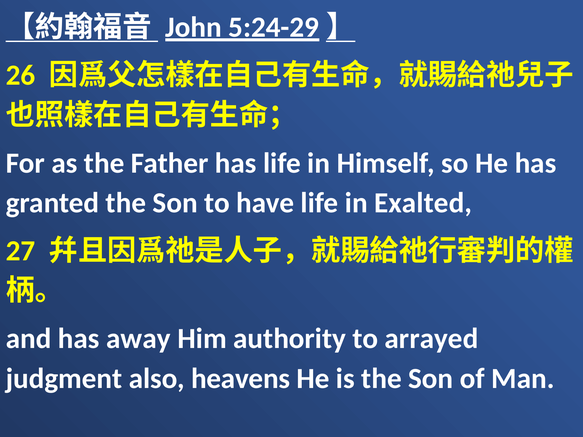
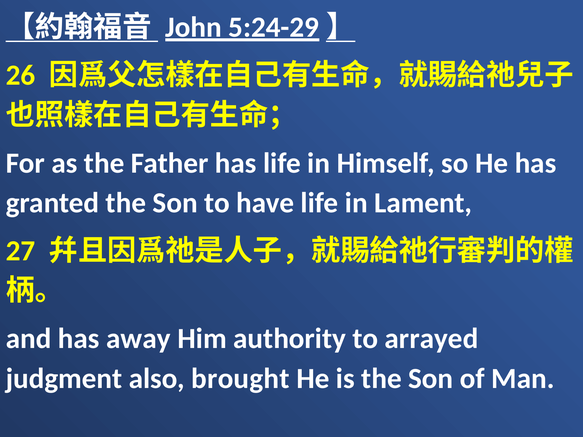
Exalted: Exalted -> Lament
heavens: heavens -> brought
